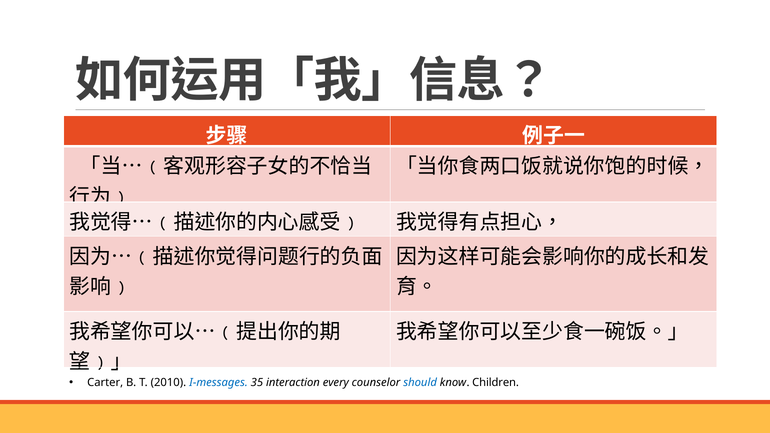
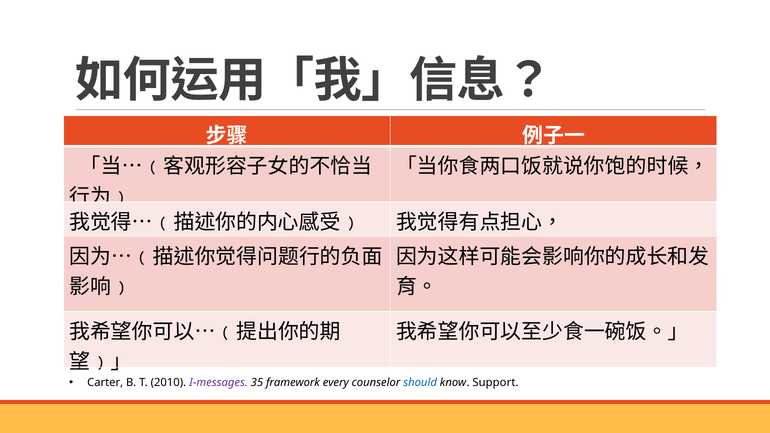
I-messages colour: blue -> purple
interaction: interaction -> framework
Children: Children -> Support
